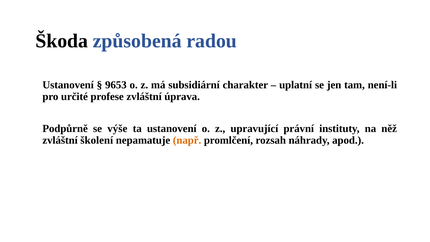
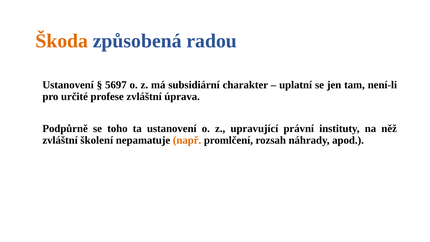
Škoda colour: black -> orange
9653: 9653 -> 5697
výše: výše -> toho
